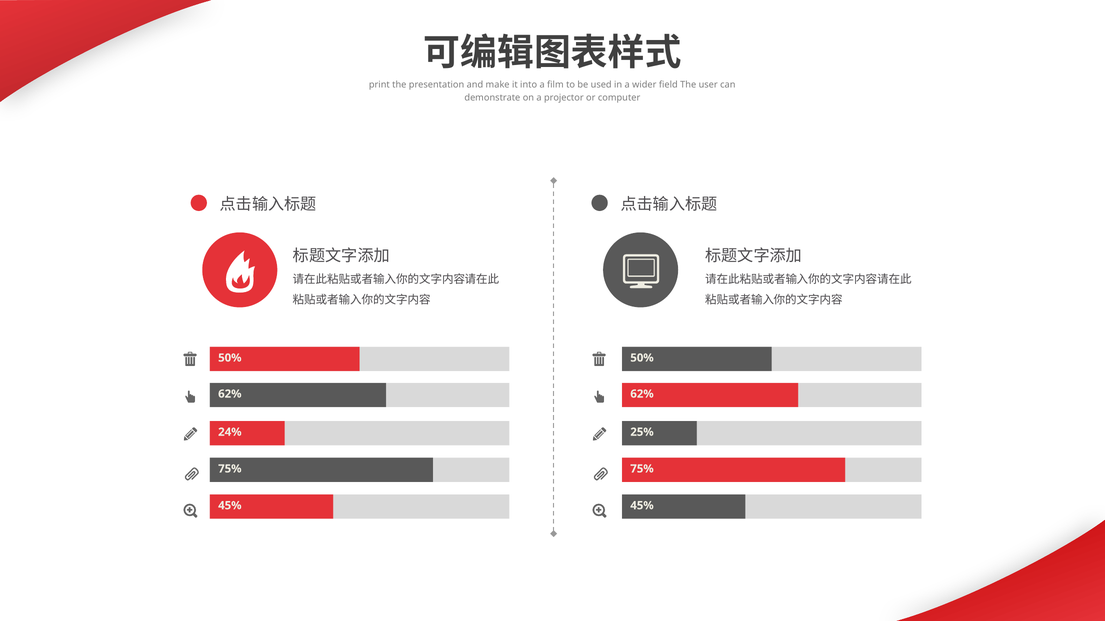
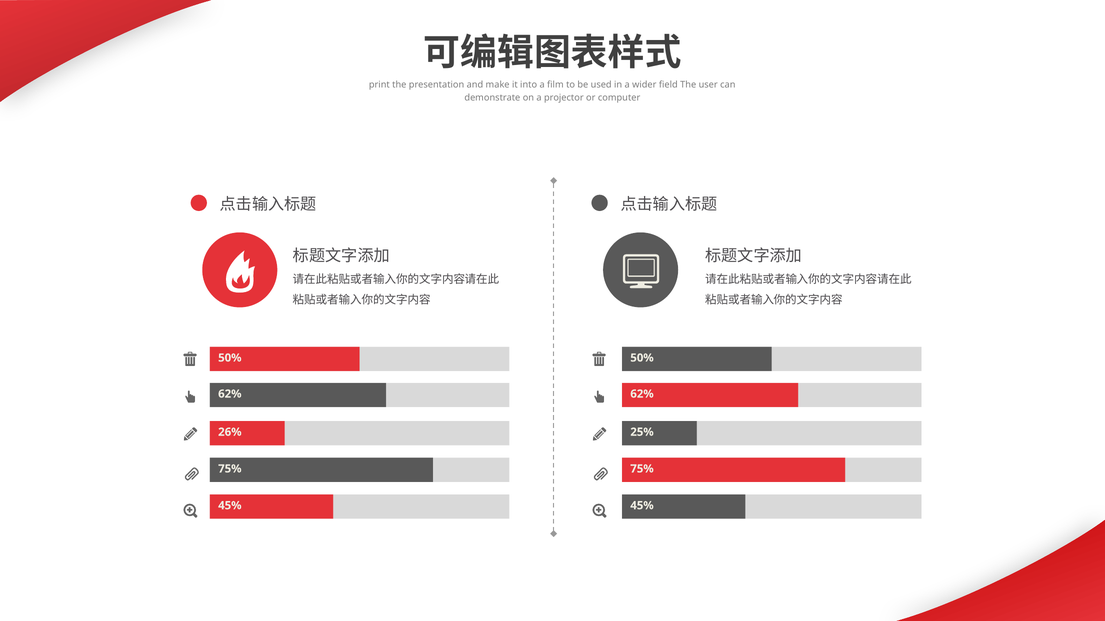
24%: 24% -> 26%
